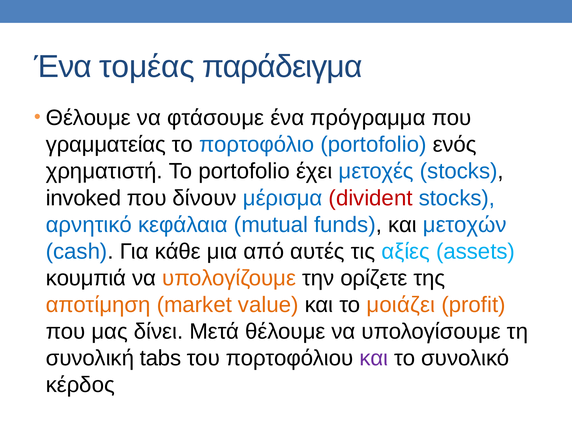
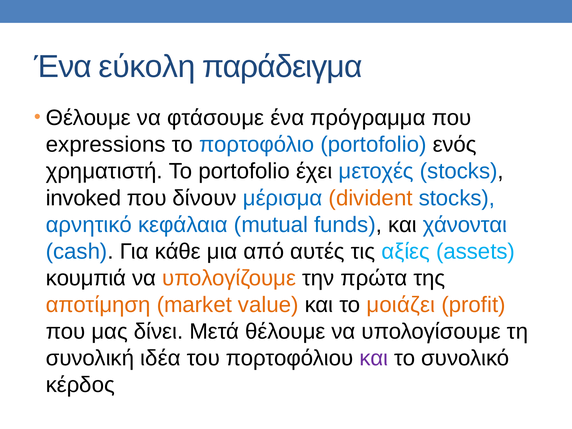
τομέας: τομέας -> εύκολη
γραμματείας: γραμματείας -> expressions
divident colour: red -> orange
μετοχών: μετοχών -> χάνονται
ορίζετε: ορίζετε -> πρώτα
tabs: tabs -> ιδέα
